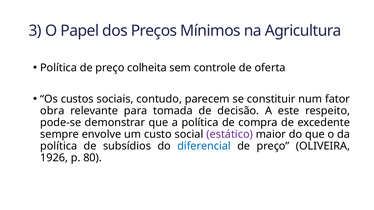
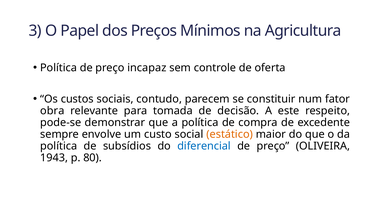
colheita: colheita -> incapaz
estático colour: purple -> orange
1926: 1926 -> 1943
